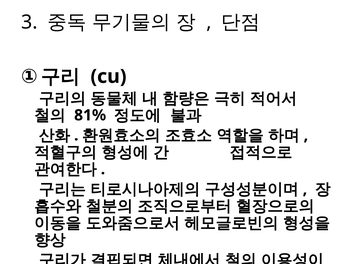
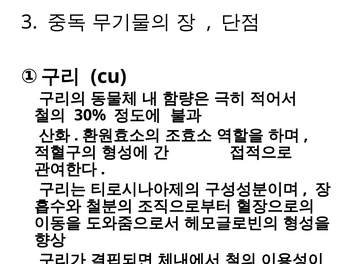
81%: 81% -> 30%
